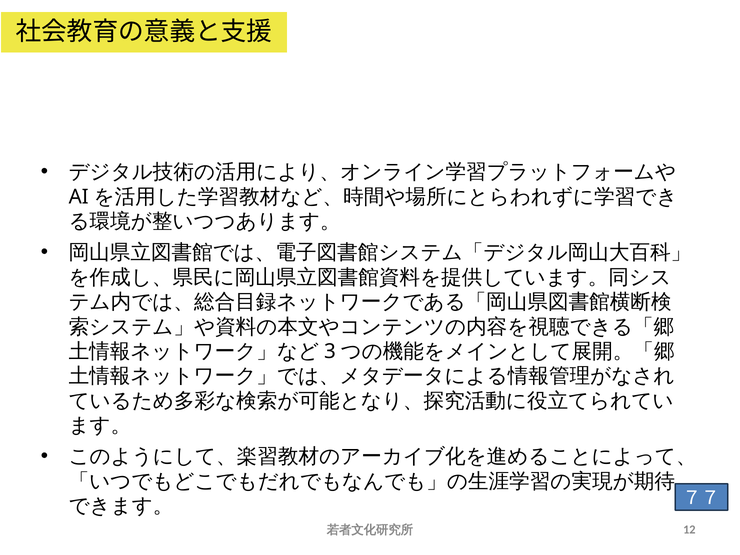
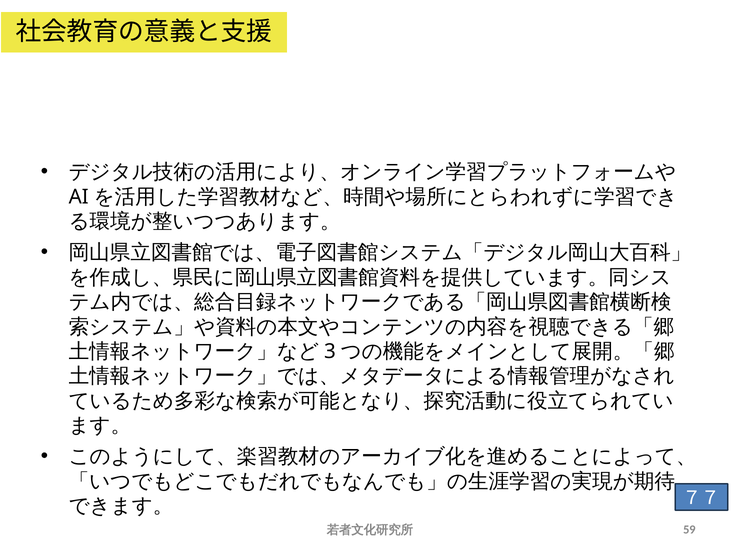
12: 12 -> 59
